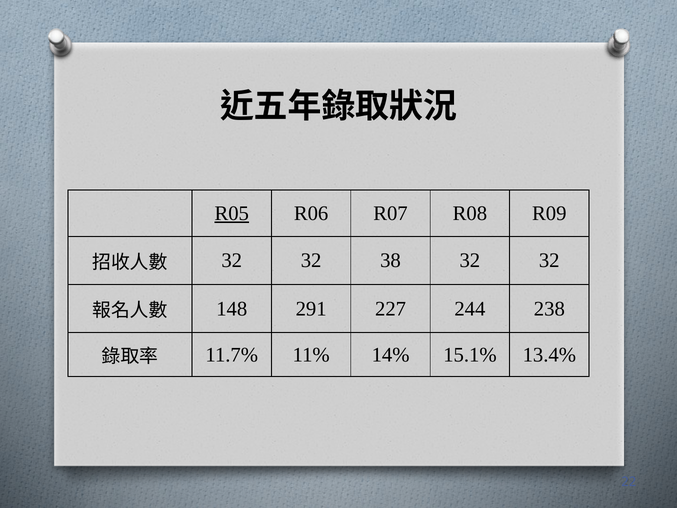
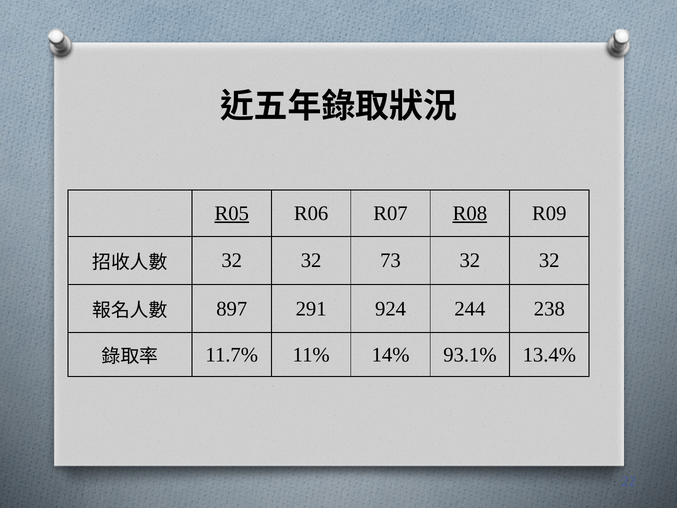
R08 underline: none -> present
38: 38 -> 73
148: 148 -> 897
227: 227 -> 924
15.1%: 15.1% -> 93.1%
